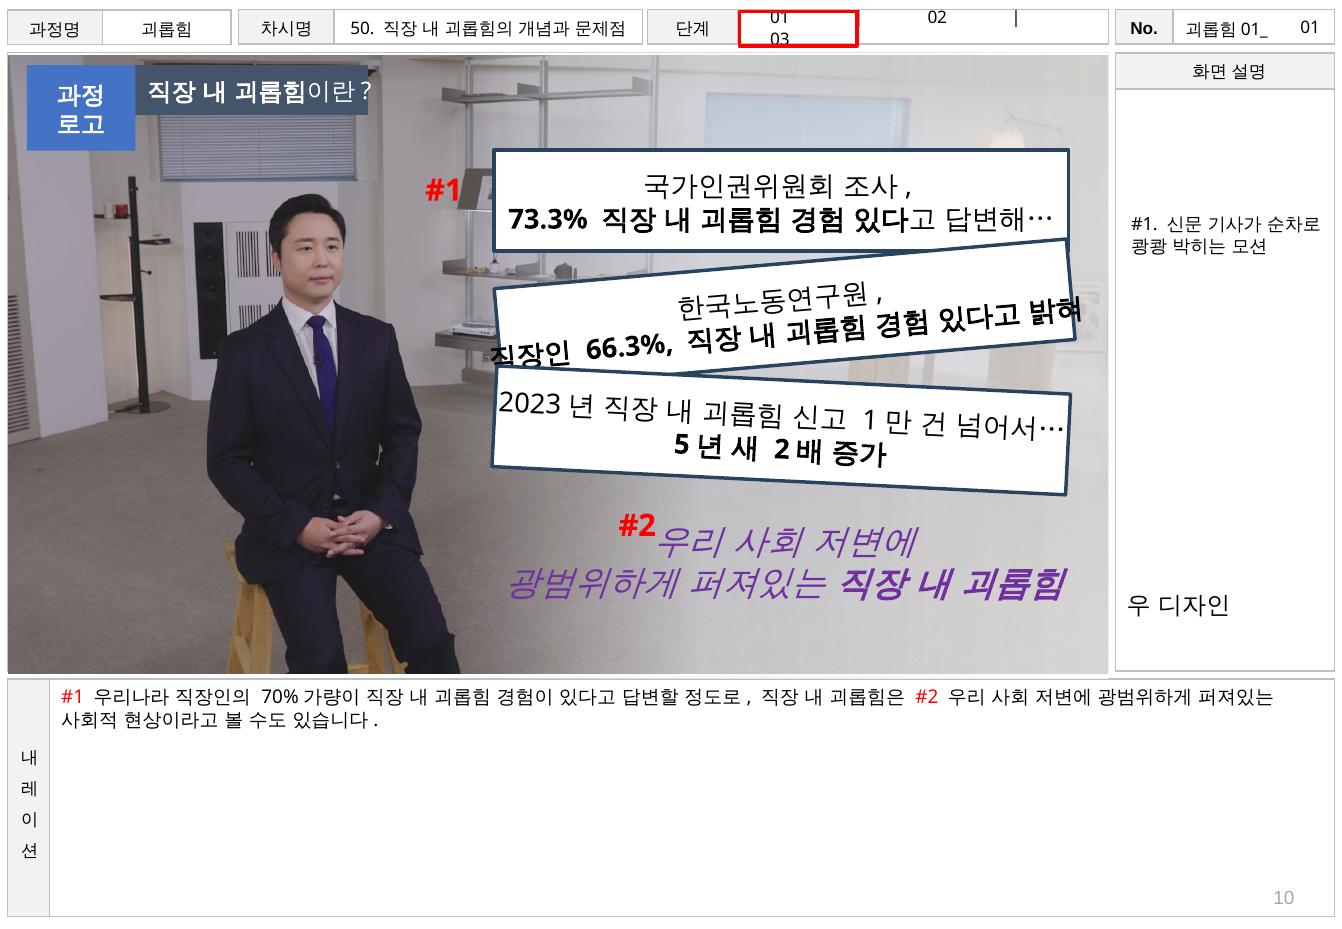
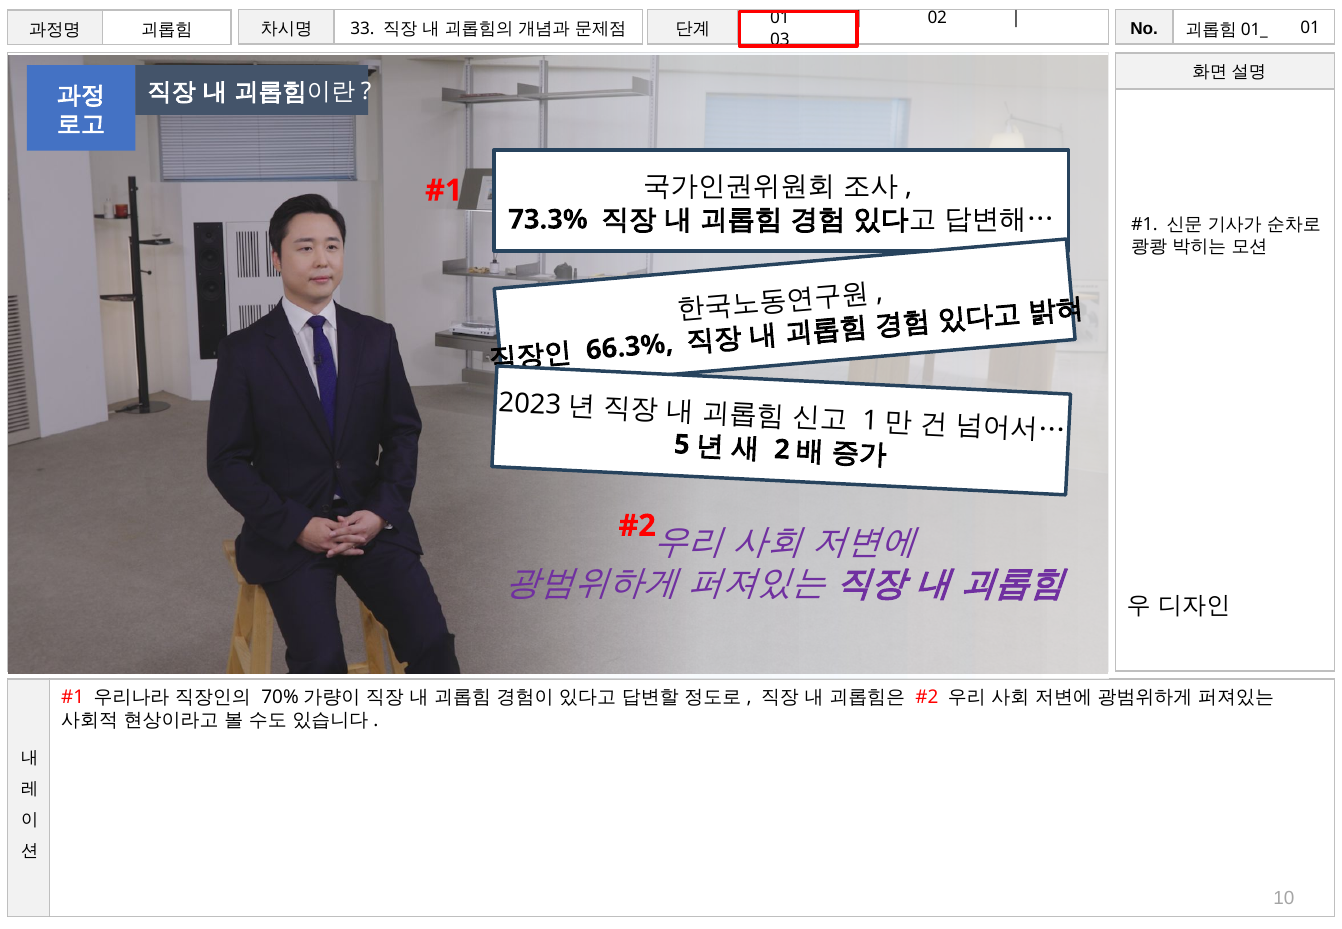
50: 50 -> 33
